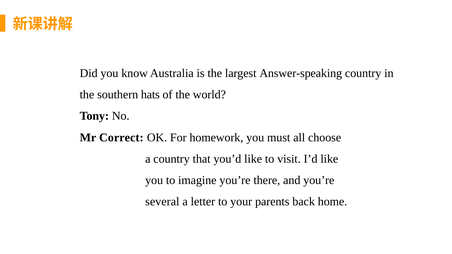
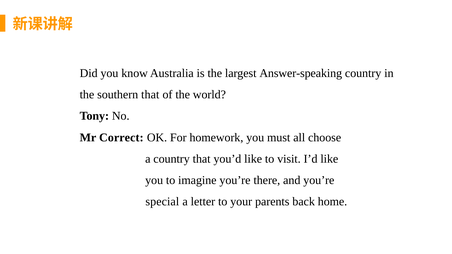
southern hats: hats -> that
several: several -> special
